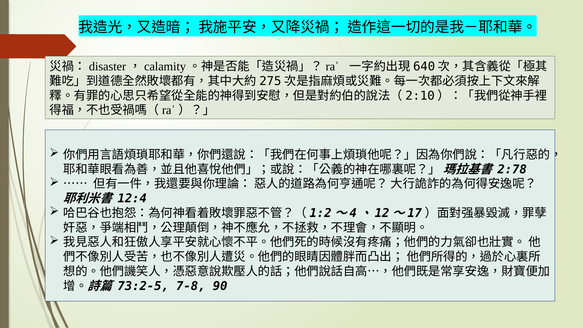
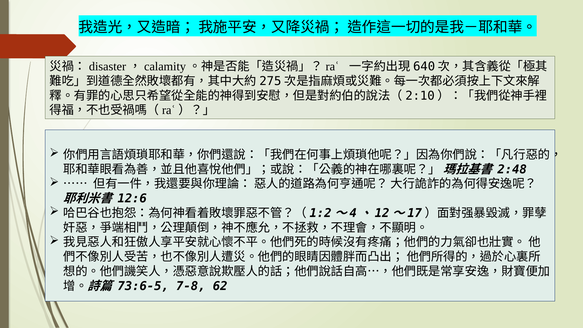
2:78: 2:78 -> 2:48
12:4: 12:4 -> 12:6
73:2-5: 73:2-5 -> 73:6-5
90: 90 -> 62
